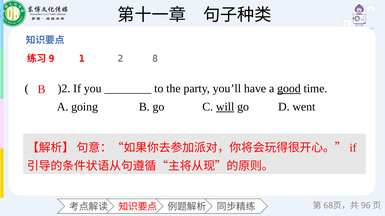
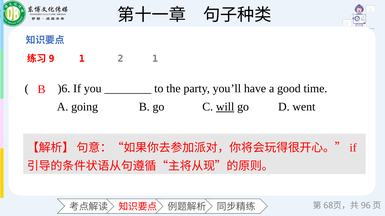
2 8: 8 -> 1
)2: )2 -> )6
good underline: present -> none
